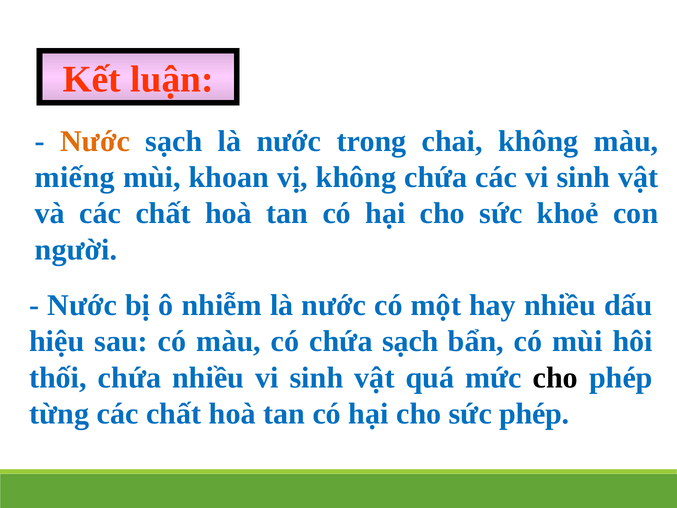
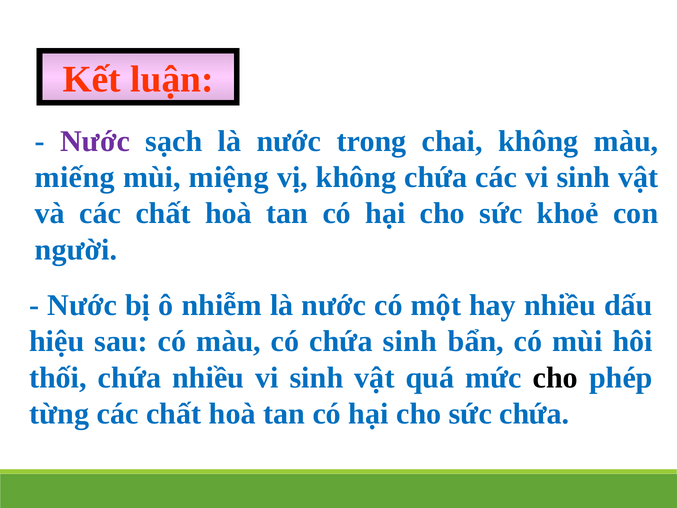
Nước at (95, 141) colour: orange -> purple
khoan: khoan -> miệng
chứa sạch: sạch -> sinh
sức phép: phép -> chứa
